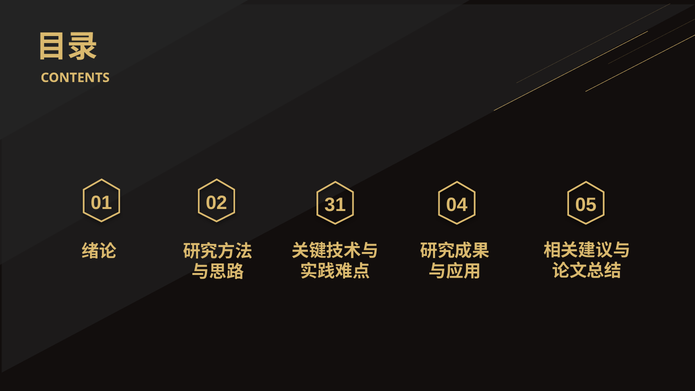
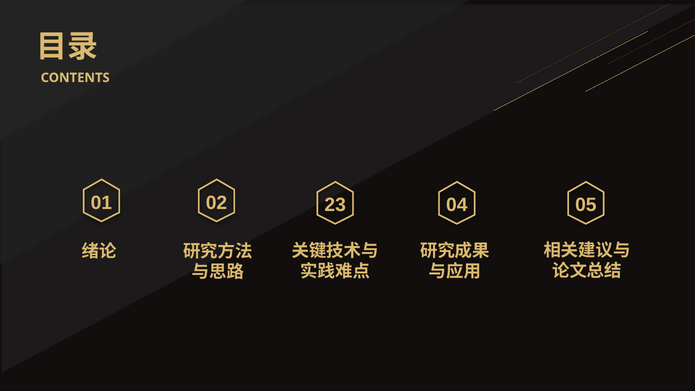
31: 31 -> 23
